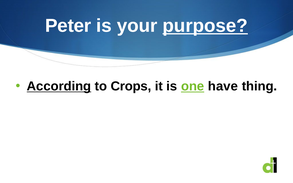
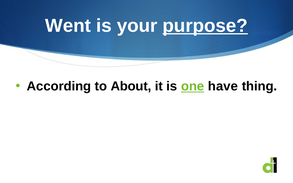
Peter: Peter -> Went
According underline: present -> none
Crops: Crops -> About
